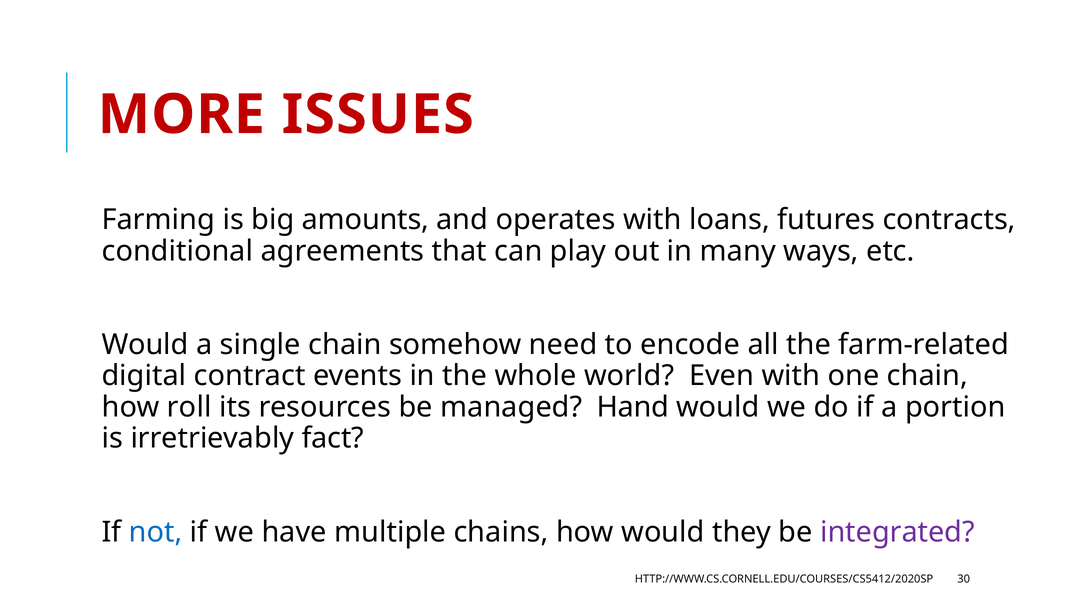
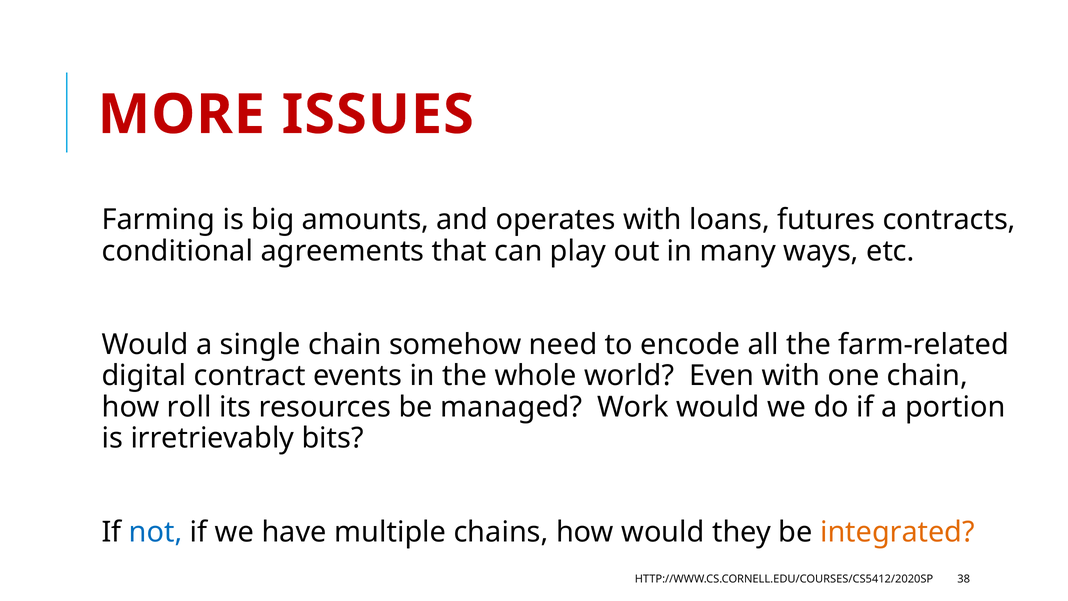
Hand: Hand -> Work
fact: fact -> bits
integrated colour: purple -> orange
30: 30 -> 38
